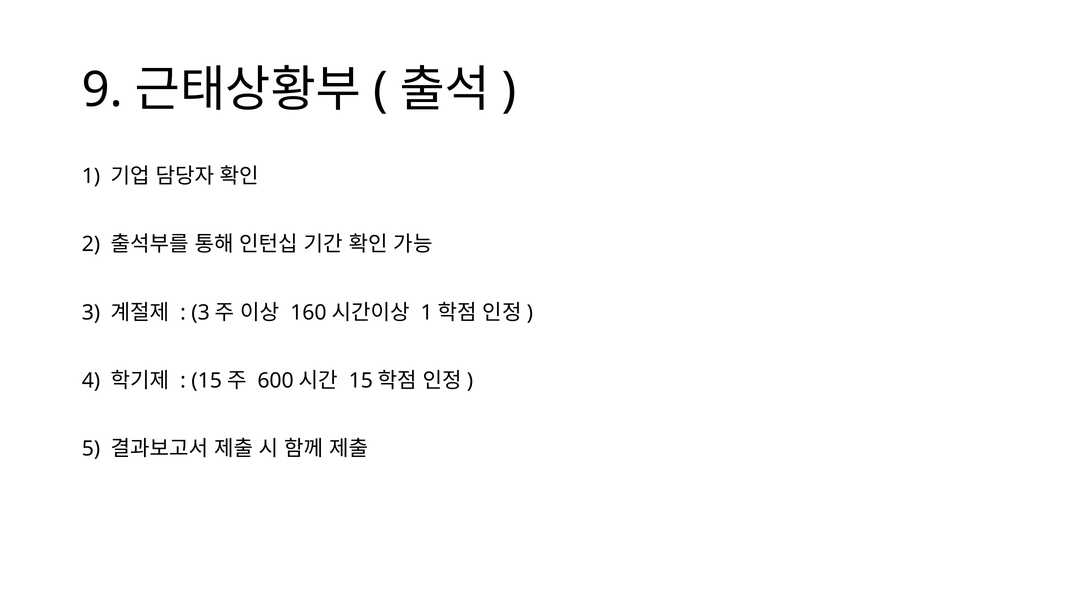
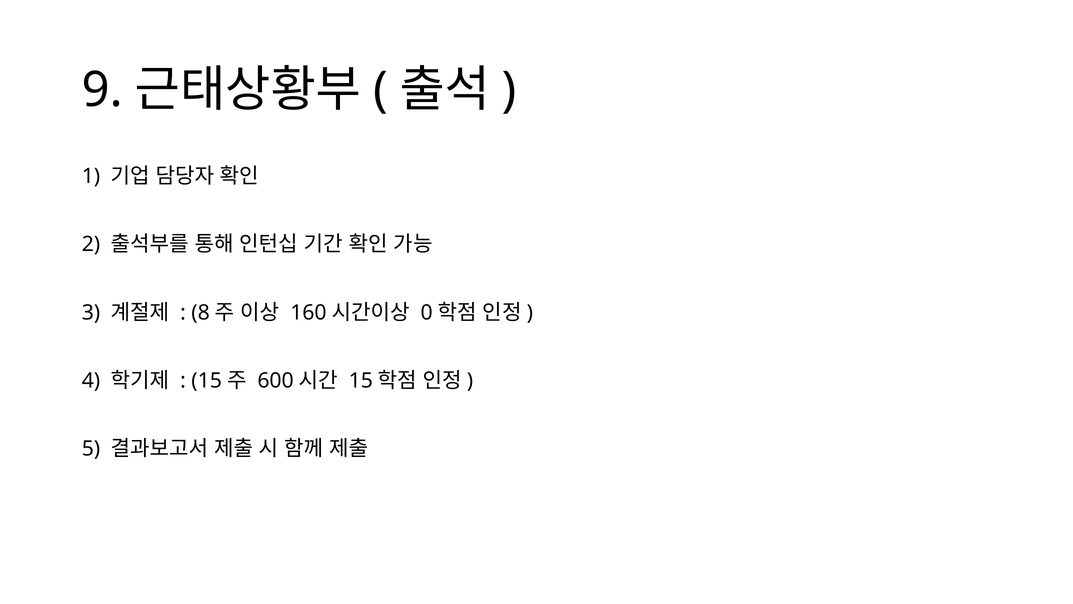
3 at (201, 312): 3 -> 8
1 at (427, 312): 1 -> 0
